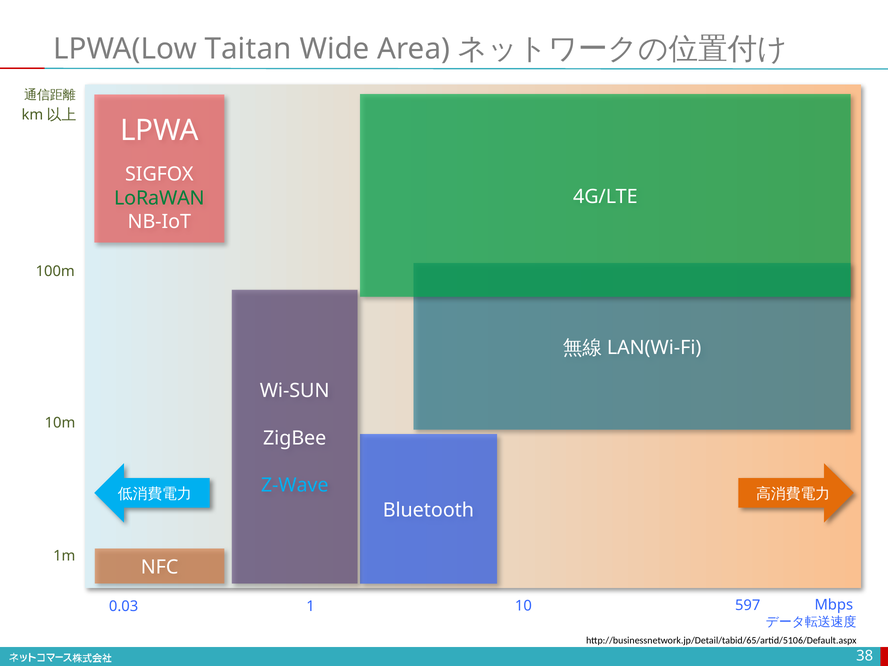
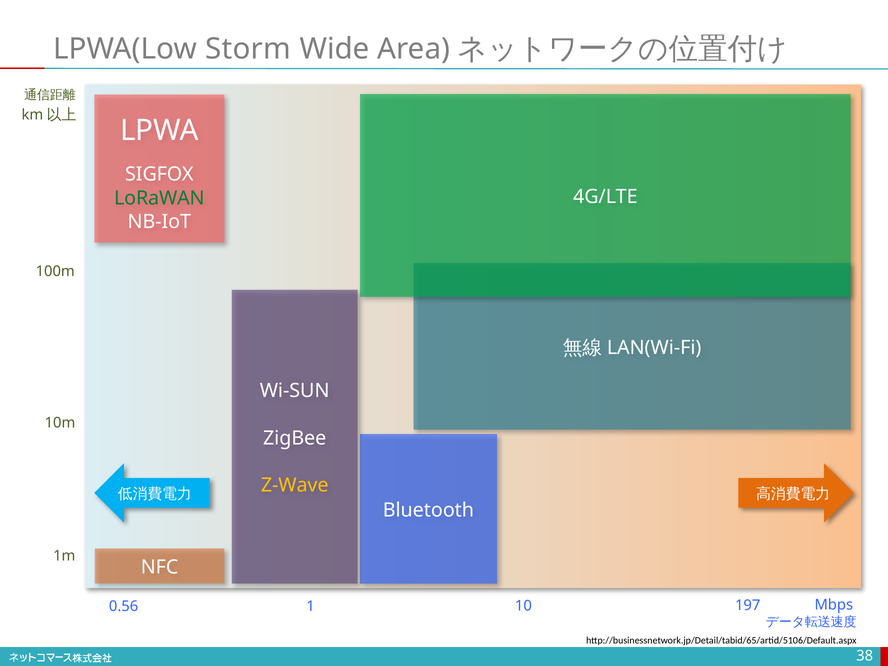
Taitan: Taitan -> Storm
Z-Wave colour: light blue -> yellow
0.03: 0.03 -> 0.56
597: 597 -> 197
